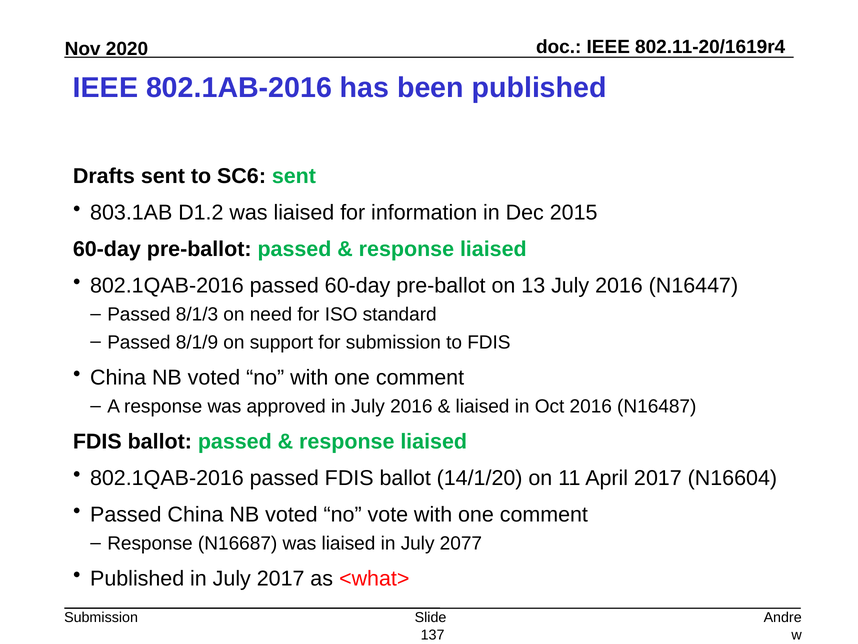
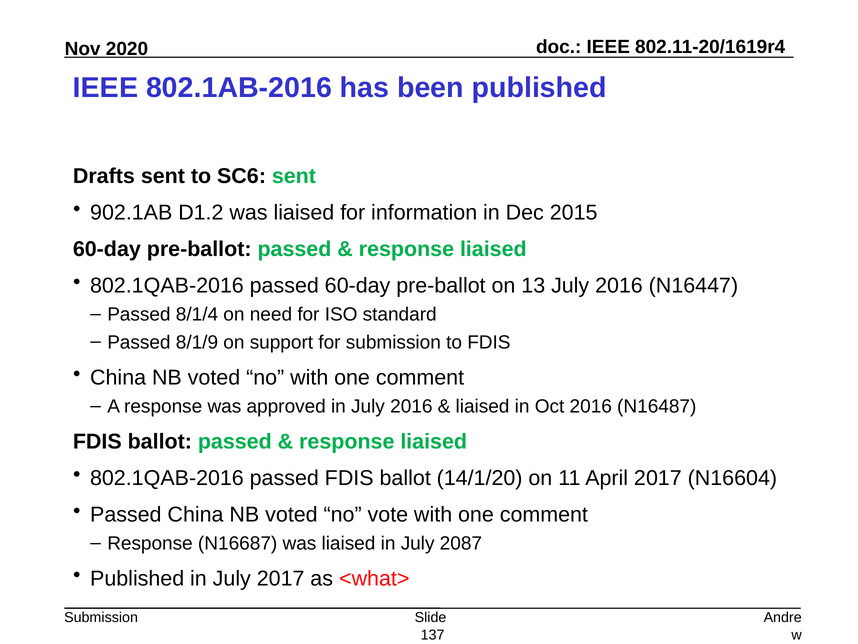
803.1AB: 803.1AB -> 902.1AB
8/1/3: 8/1/3 -> 8/1/4
2077: 2077 -> 2087
